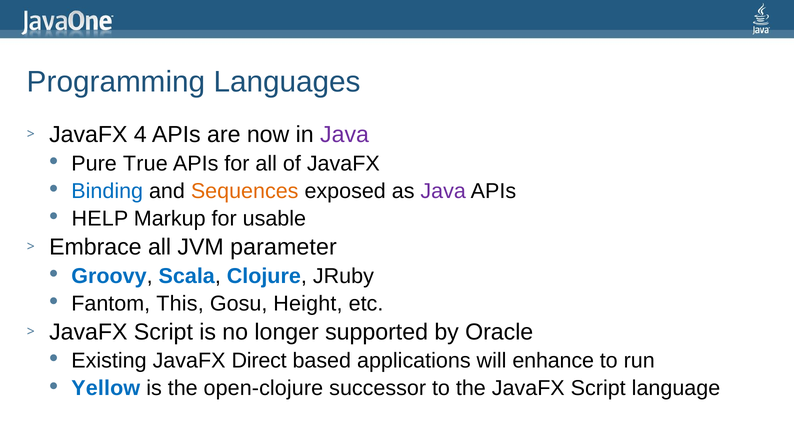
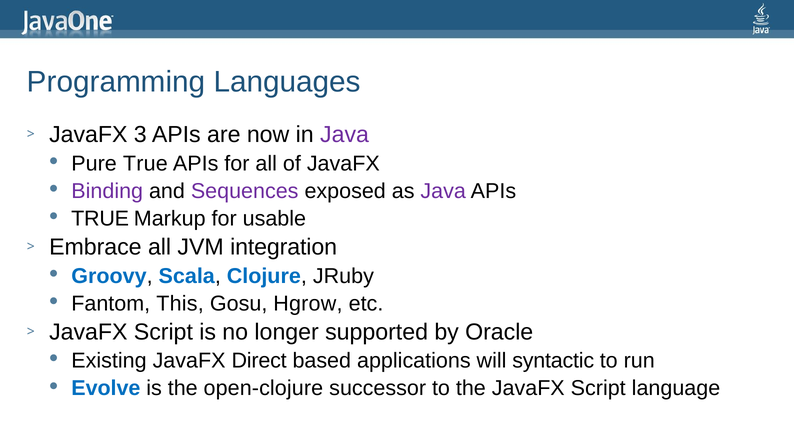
4: 4 -> 3
Binding colour: blue -> purple
Sequences colour: orange -> purple
HELP at (100, 219): HELP -> TRUE
parameter: parameter -> integration
Height: Height -> Hgrow
enhance: enhance -> syntactic
Yellow: Yellow -> Evolve
